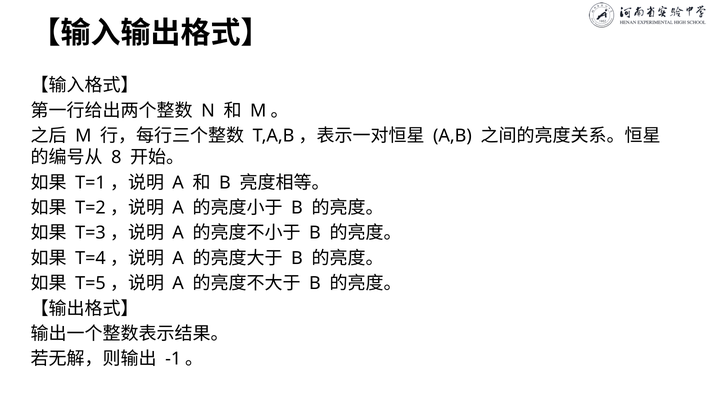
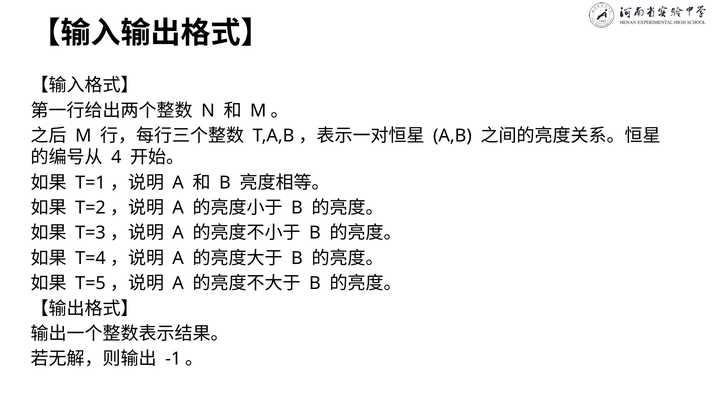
8: 8 -> 4
